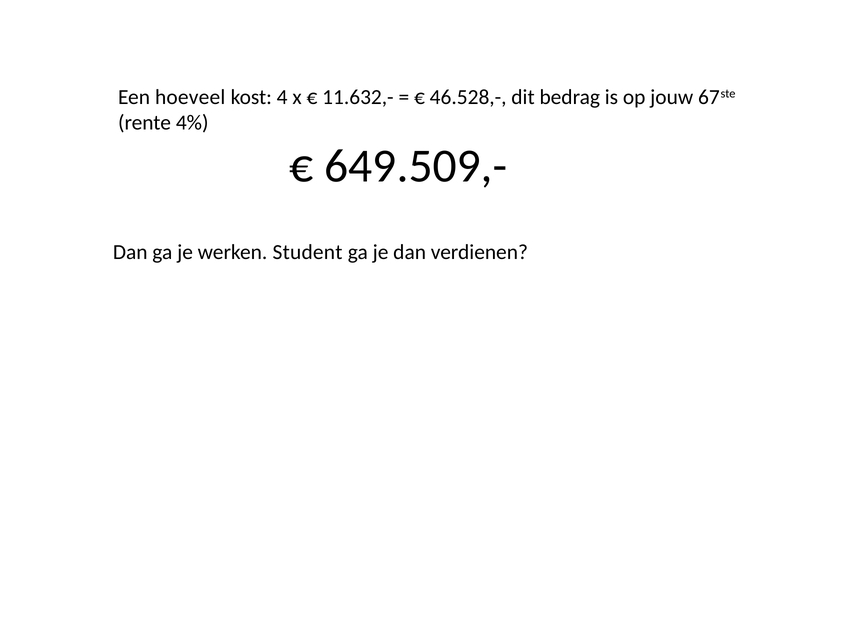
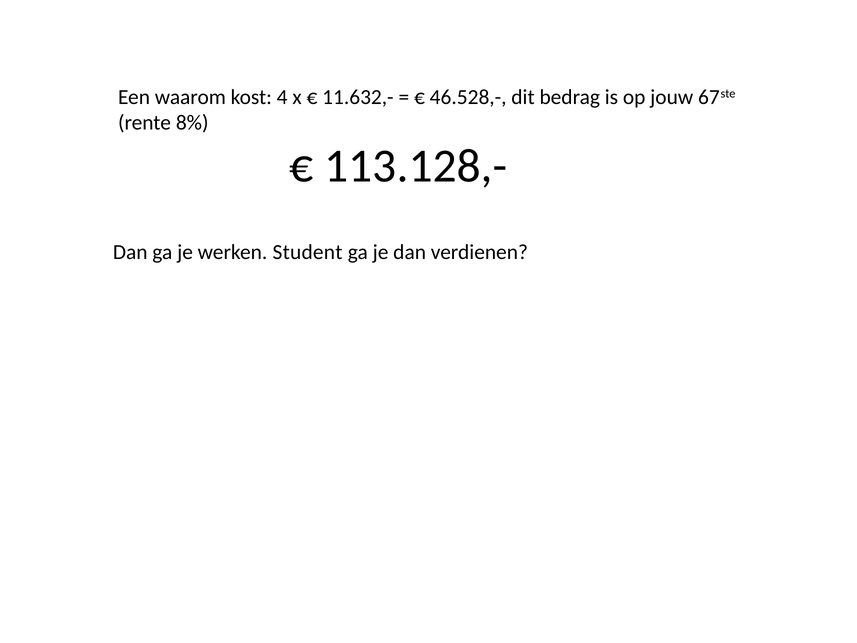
hoeveel: hoeveel -> waarom
4%: 4% -> 8%
649.509,-: 649.509,- -> 113.128,-
